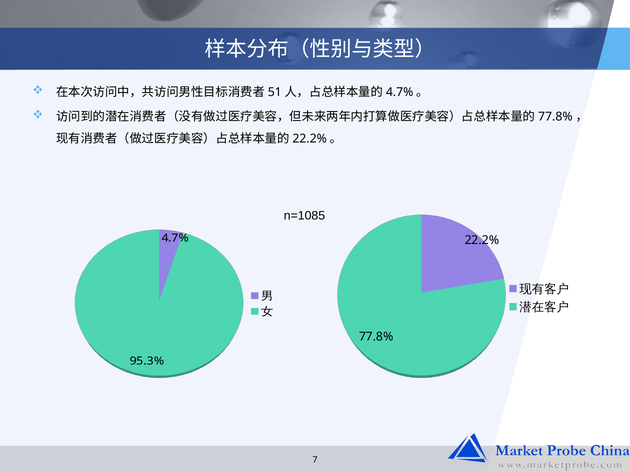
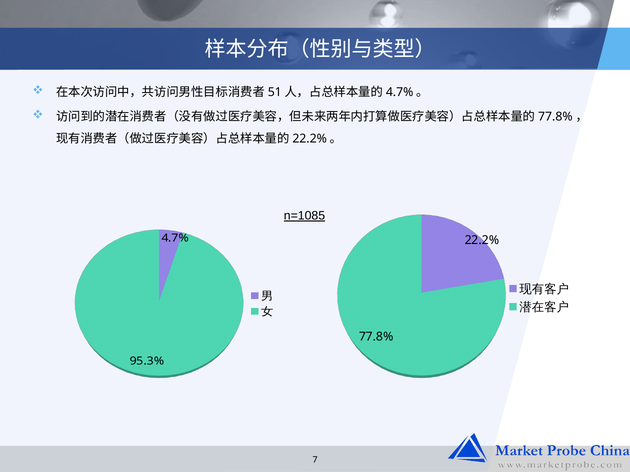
n=1085 underline: none -> present
